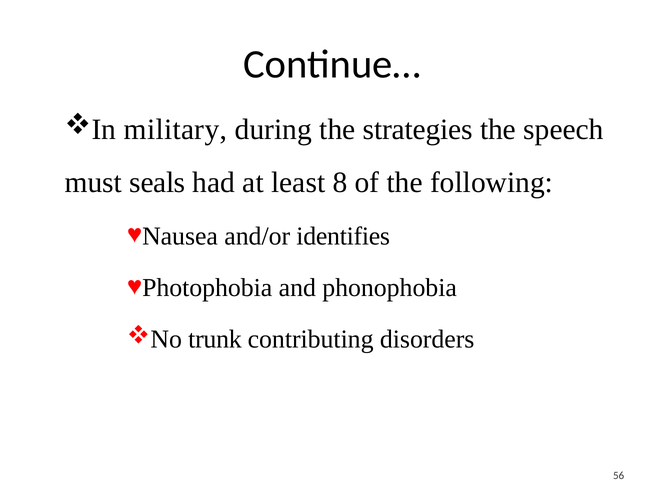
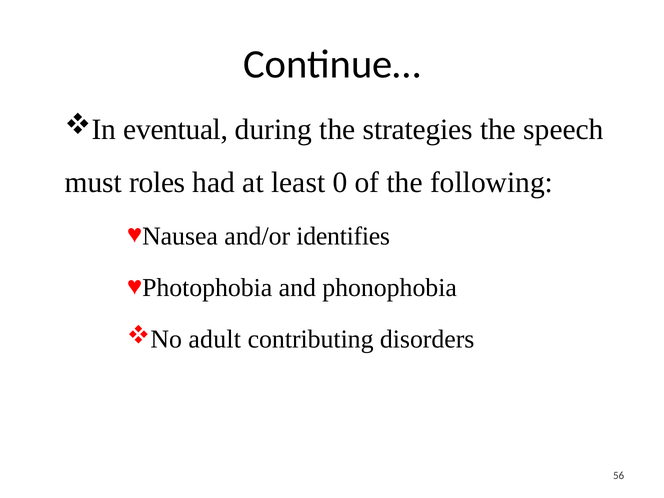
military: military -> eventual
seals: seals -> roles
8: 8 -> 0
trunk: trunk -> adult
